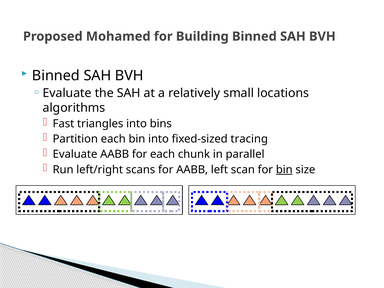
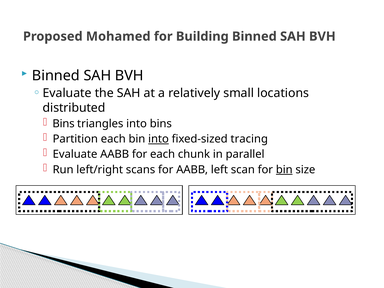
algorithms: algorithms -> distributed
Fast at (63, 124): Fast -> Bins
into at (158, 139) underline: none -> present
